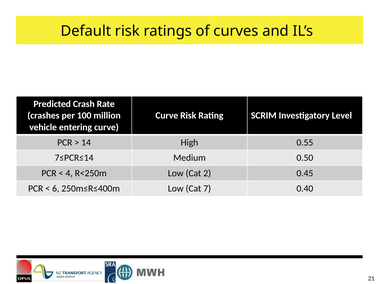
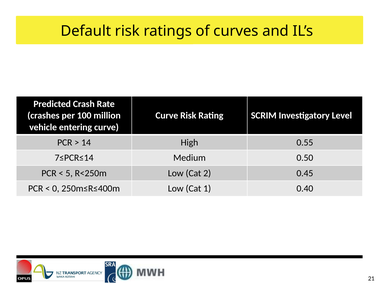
4: 4 -> 5
6: 6 -> 0
7: 7 -> 1
